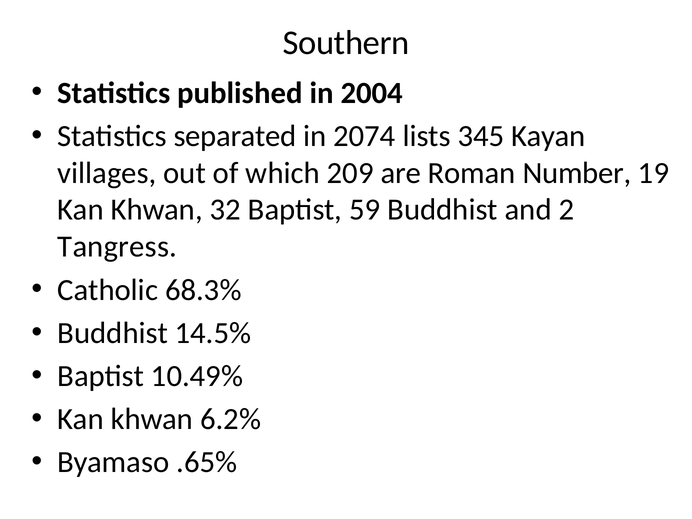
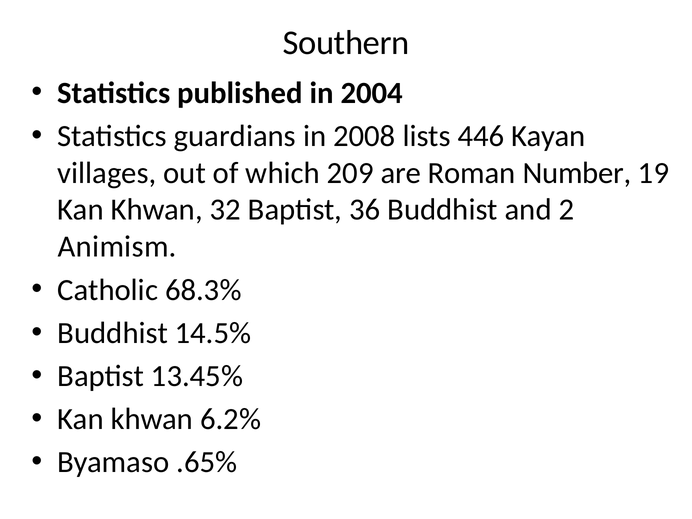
separated: separated -> guardians
2074: 2074 -> 2008
345: 345 -> 446
59: 59 -> 36
Tangress: Tangress -> Animism
10.49%: 10.49% -> 13.45%
